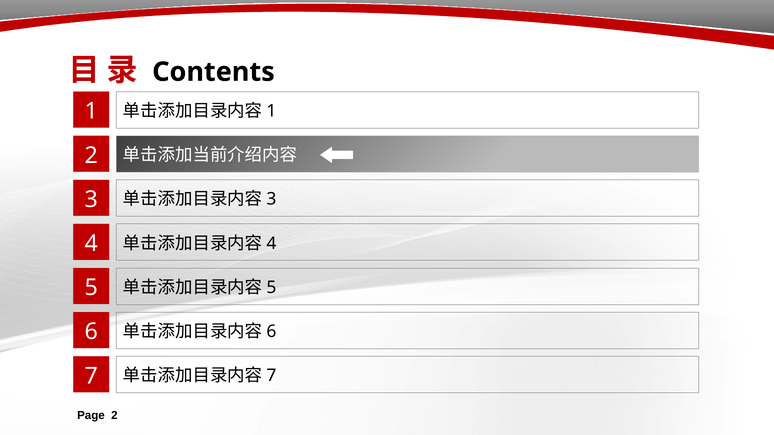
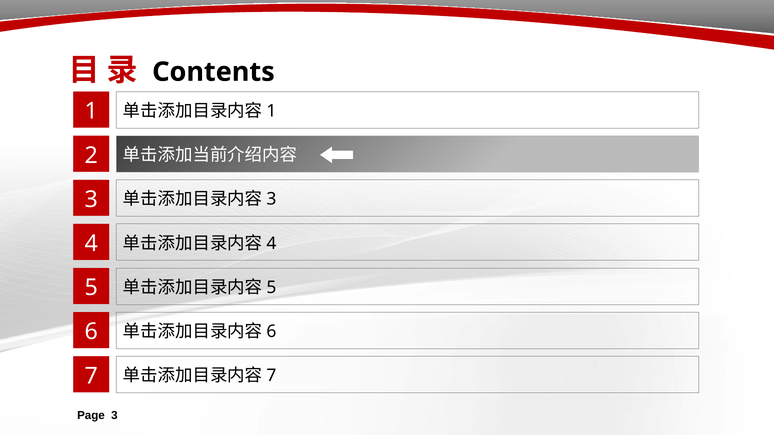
2 at (114, 416): 2 -> 3
